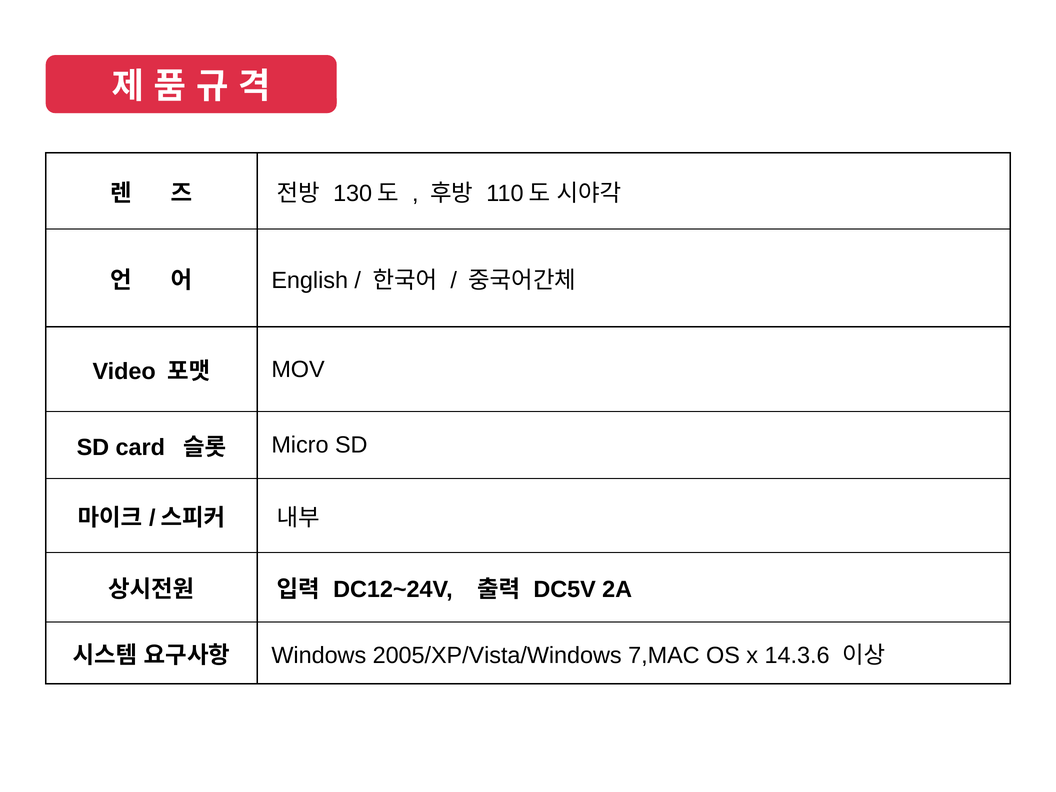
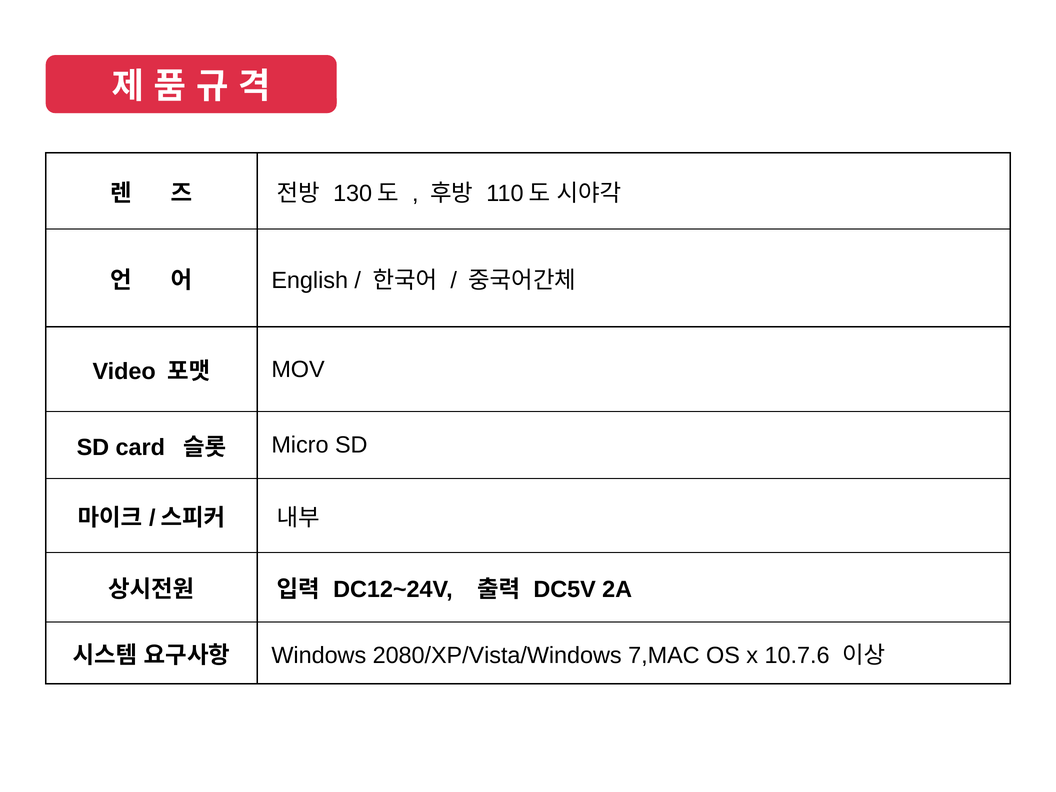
2005/XP/Vista/Windows: 2005/XP/Vista/Windows -> 2080/XP/Vista/Windows
14.3.6: 14.3.6 -> 10.7.6
